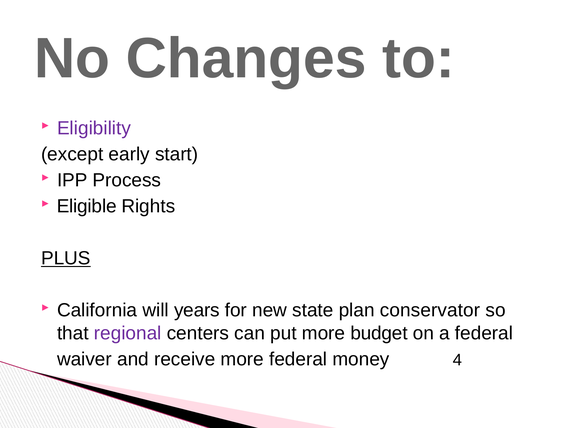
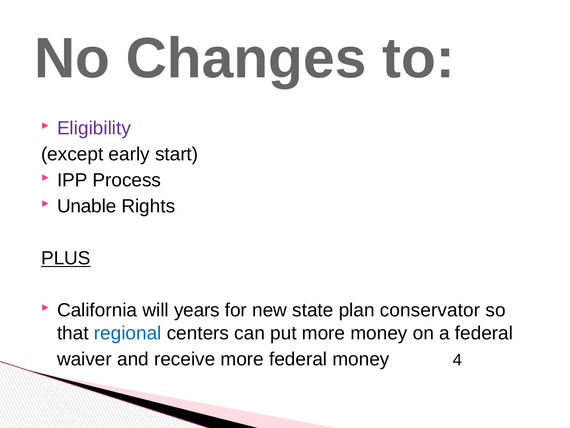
Eligible: Eligible -> Unable
regional colour: purple -> blue
more budget: budget -> money
